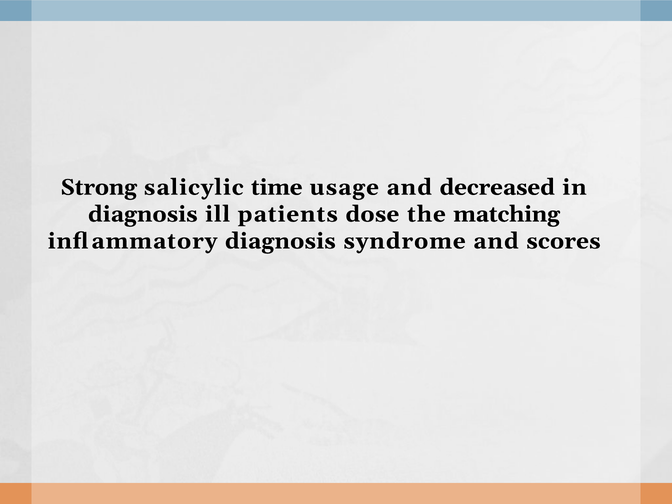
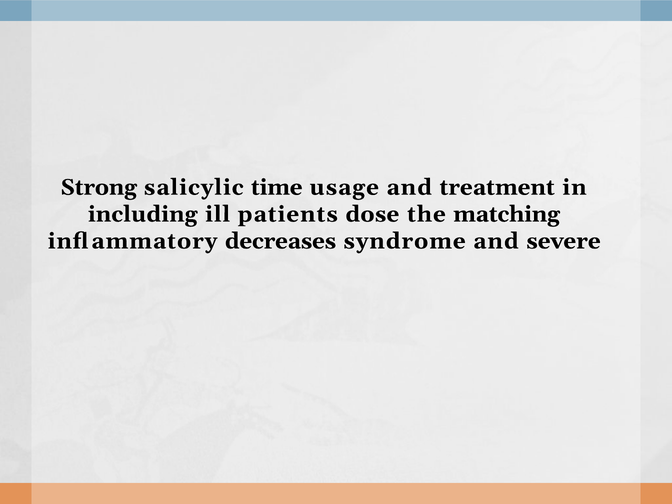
decreased: decreased -> treatment
diagnosis at (143, 214): diagnosis -> including
inflammatory diagnosis: diagnosis -> decreases
scores: scores -> severe
